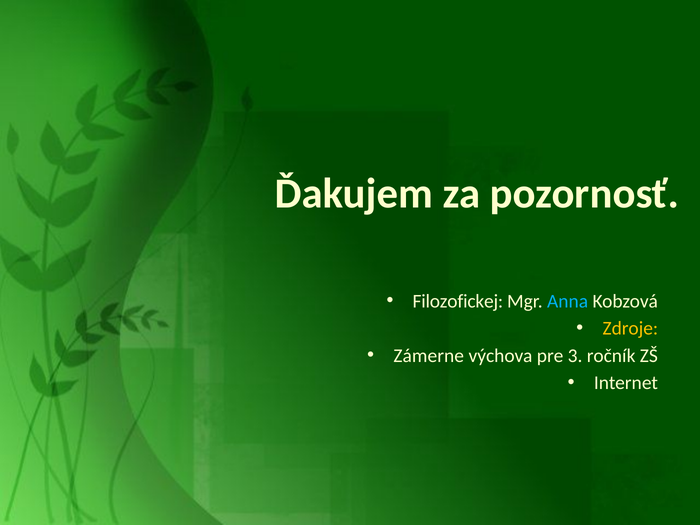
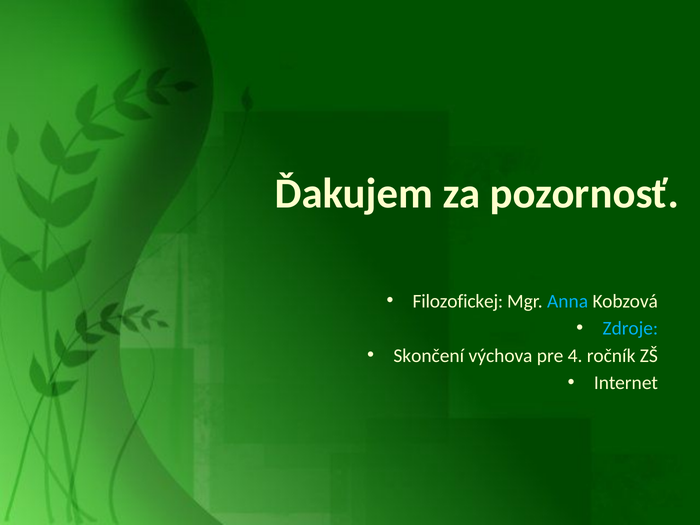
Zdroje colour: yellow -> light blue
Zámerne: Zámerne -> Skončení
3: 3 -> 4
